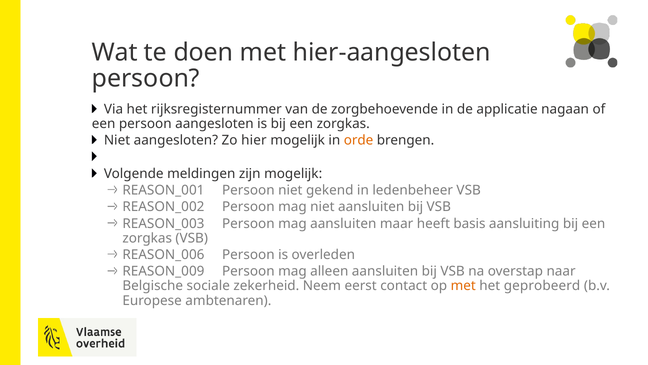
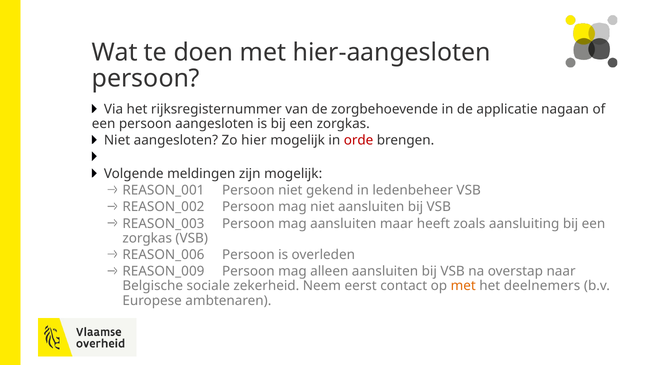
orde colour: orange -> red
basis: basis -> zoals
geprobeerd: geprobeerd -> deelnemers
